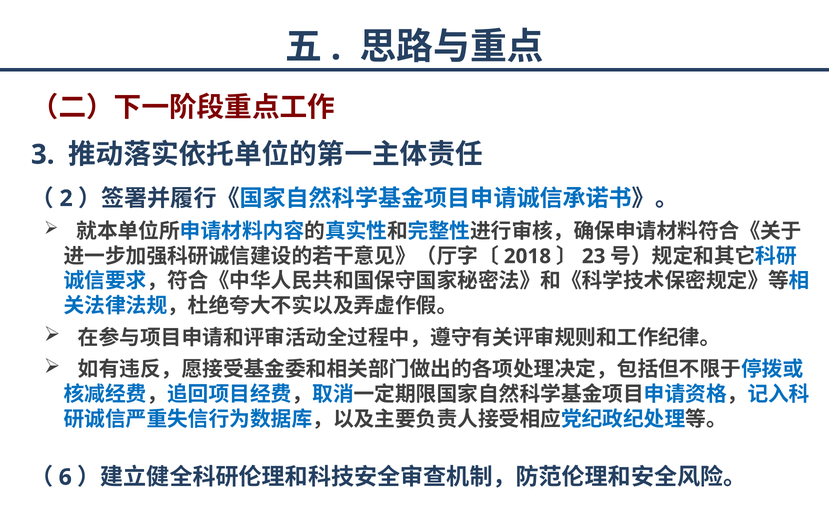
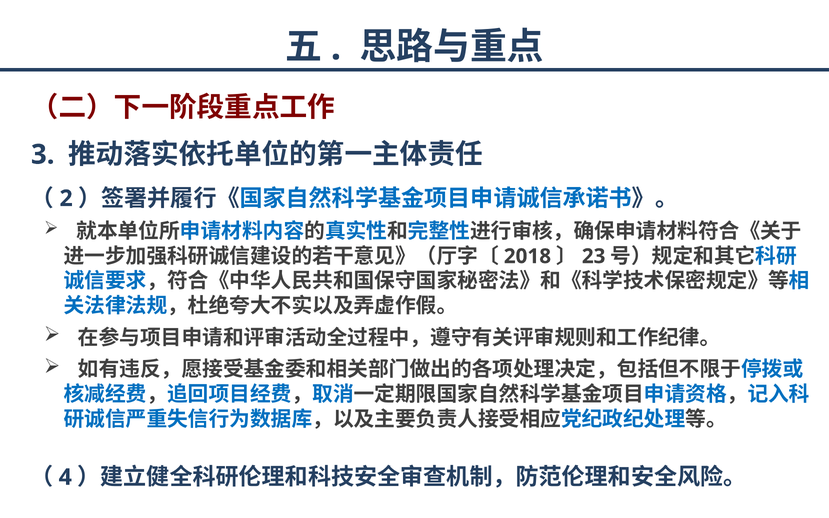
6: 6 -> 4
